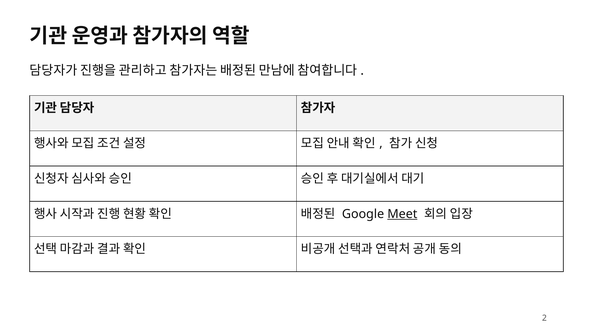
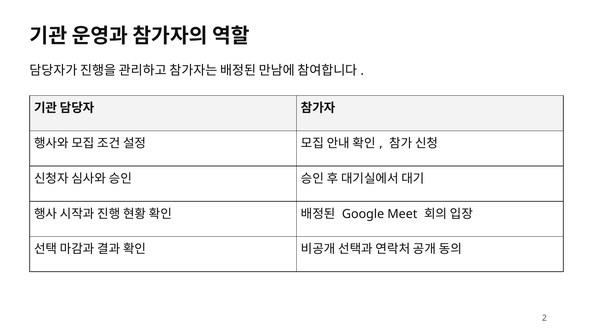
Meet underline: present -> none
